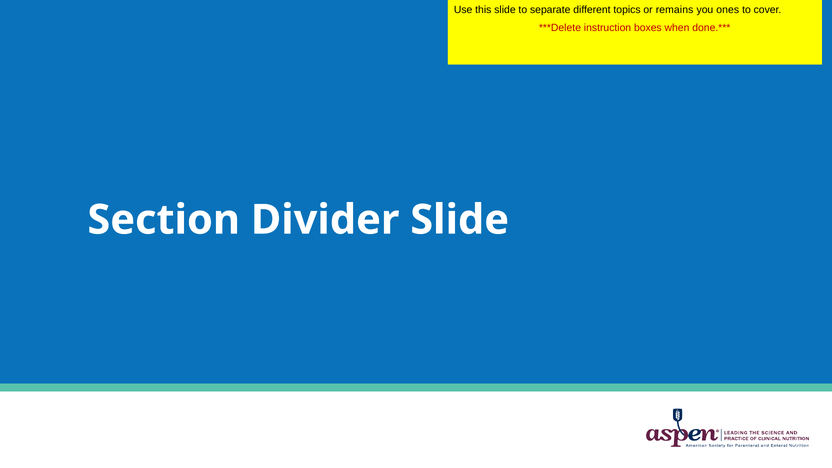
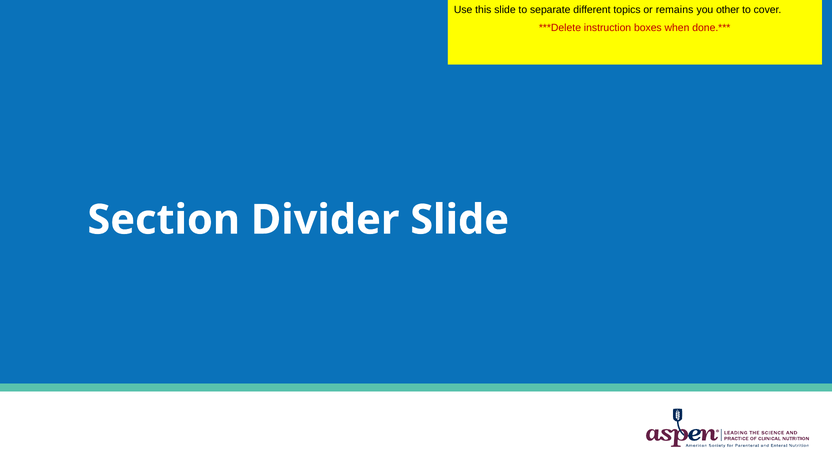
ones: ones -> other
